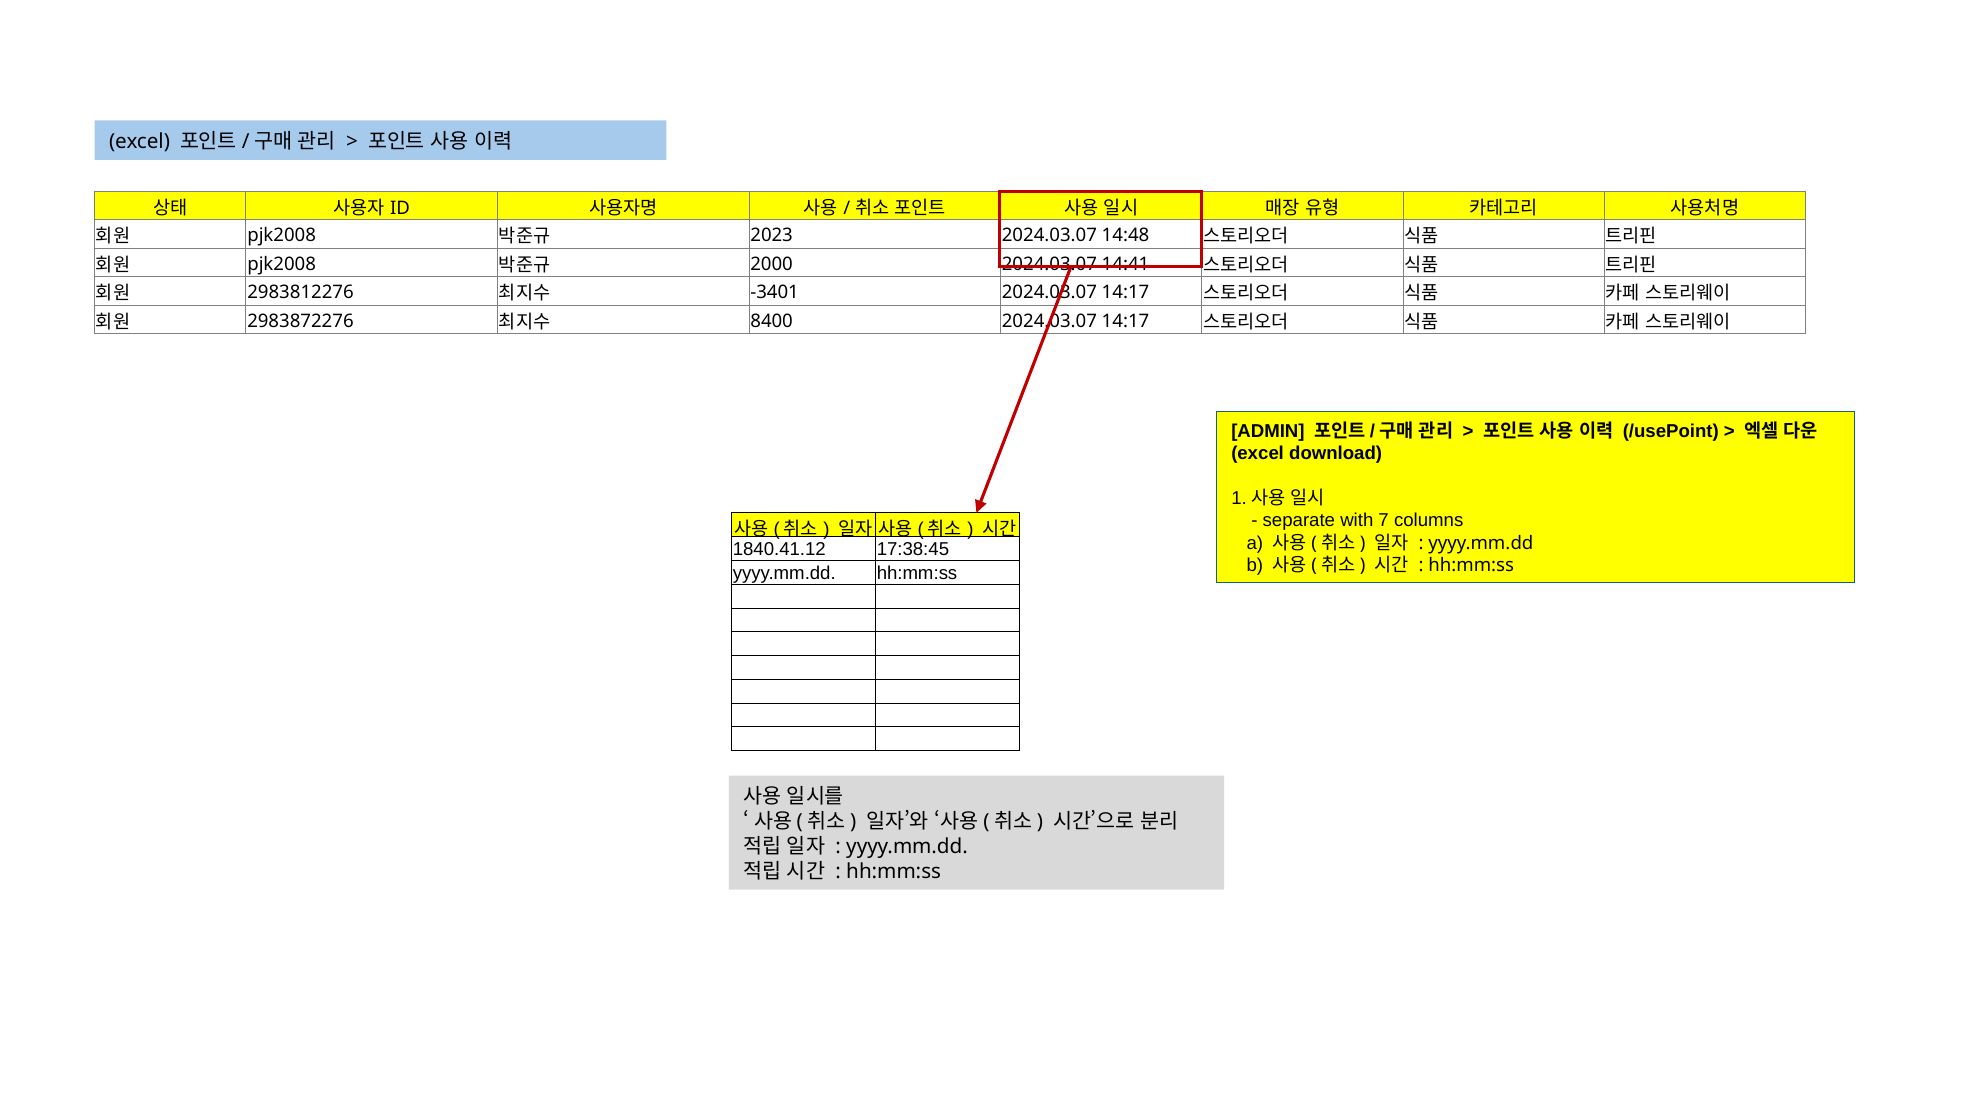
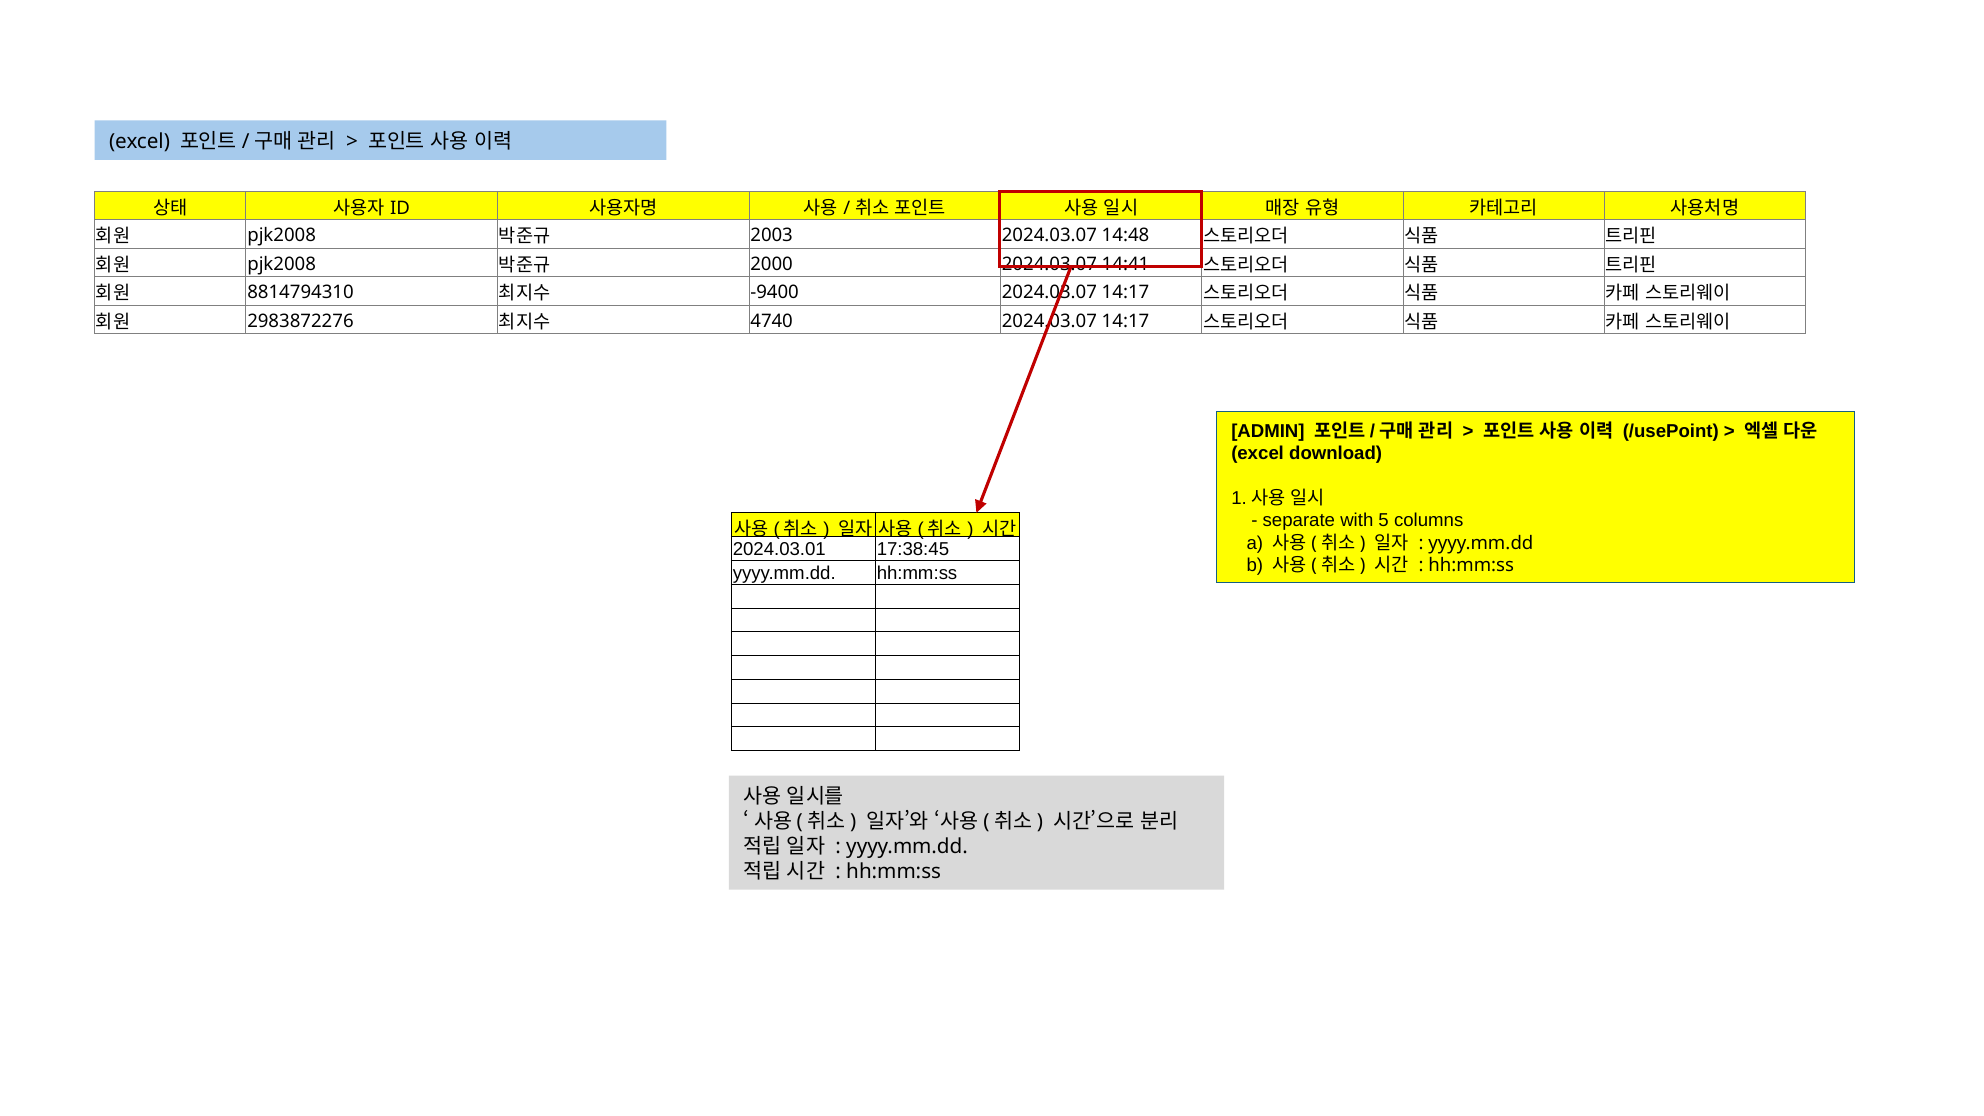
2023: 2023 -> 2003
2983812276: 2983812276 -> 8814794310
-3401: -3401 -> -9400
8400: 8400 -> 4740
7: 7 -> 5
1840.41.12: 1840.41.12 -> 2024.03.01
